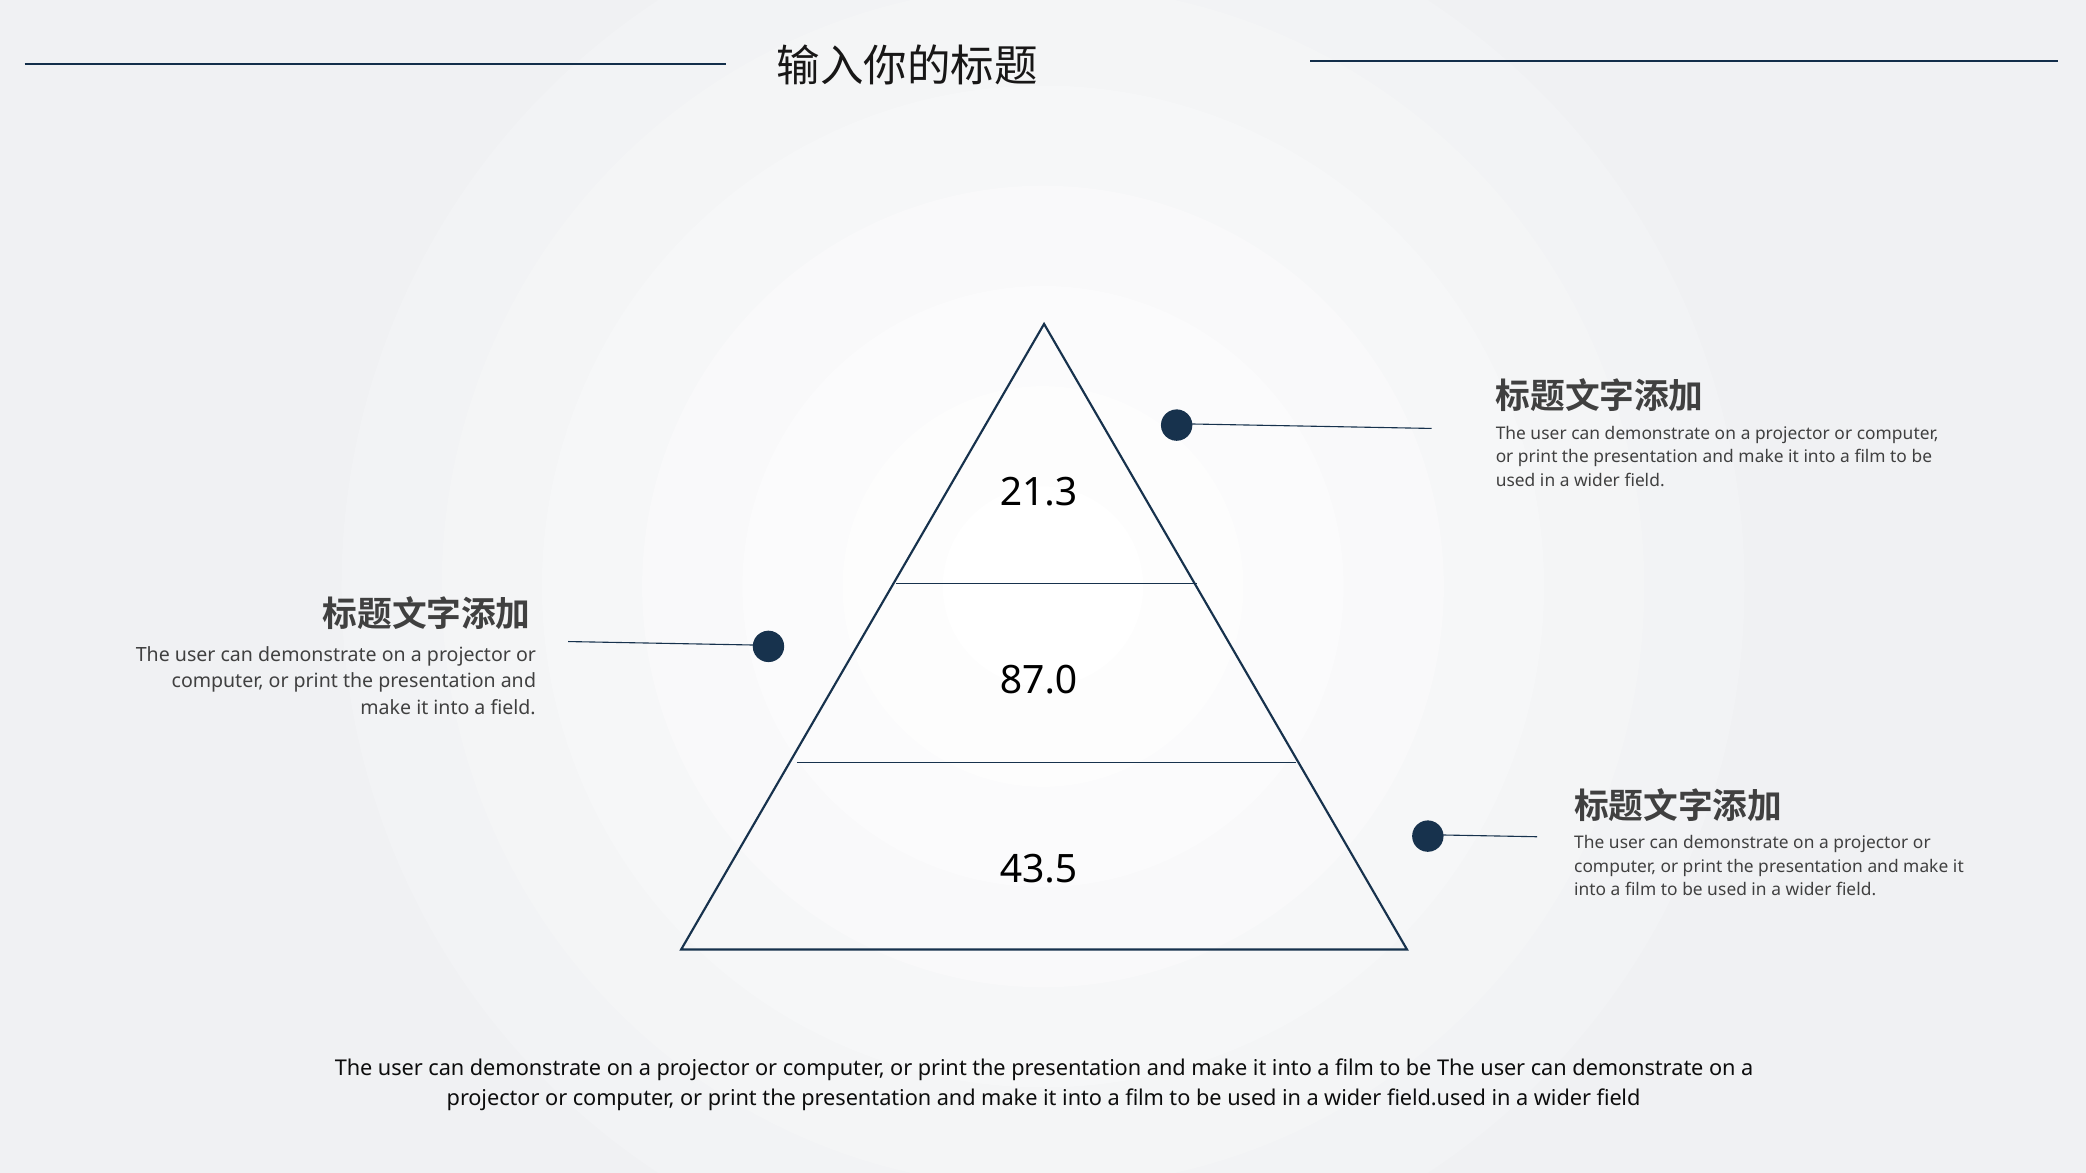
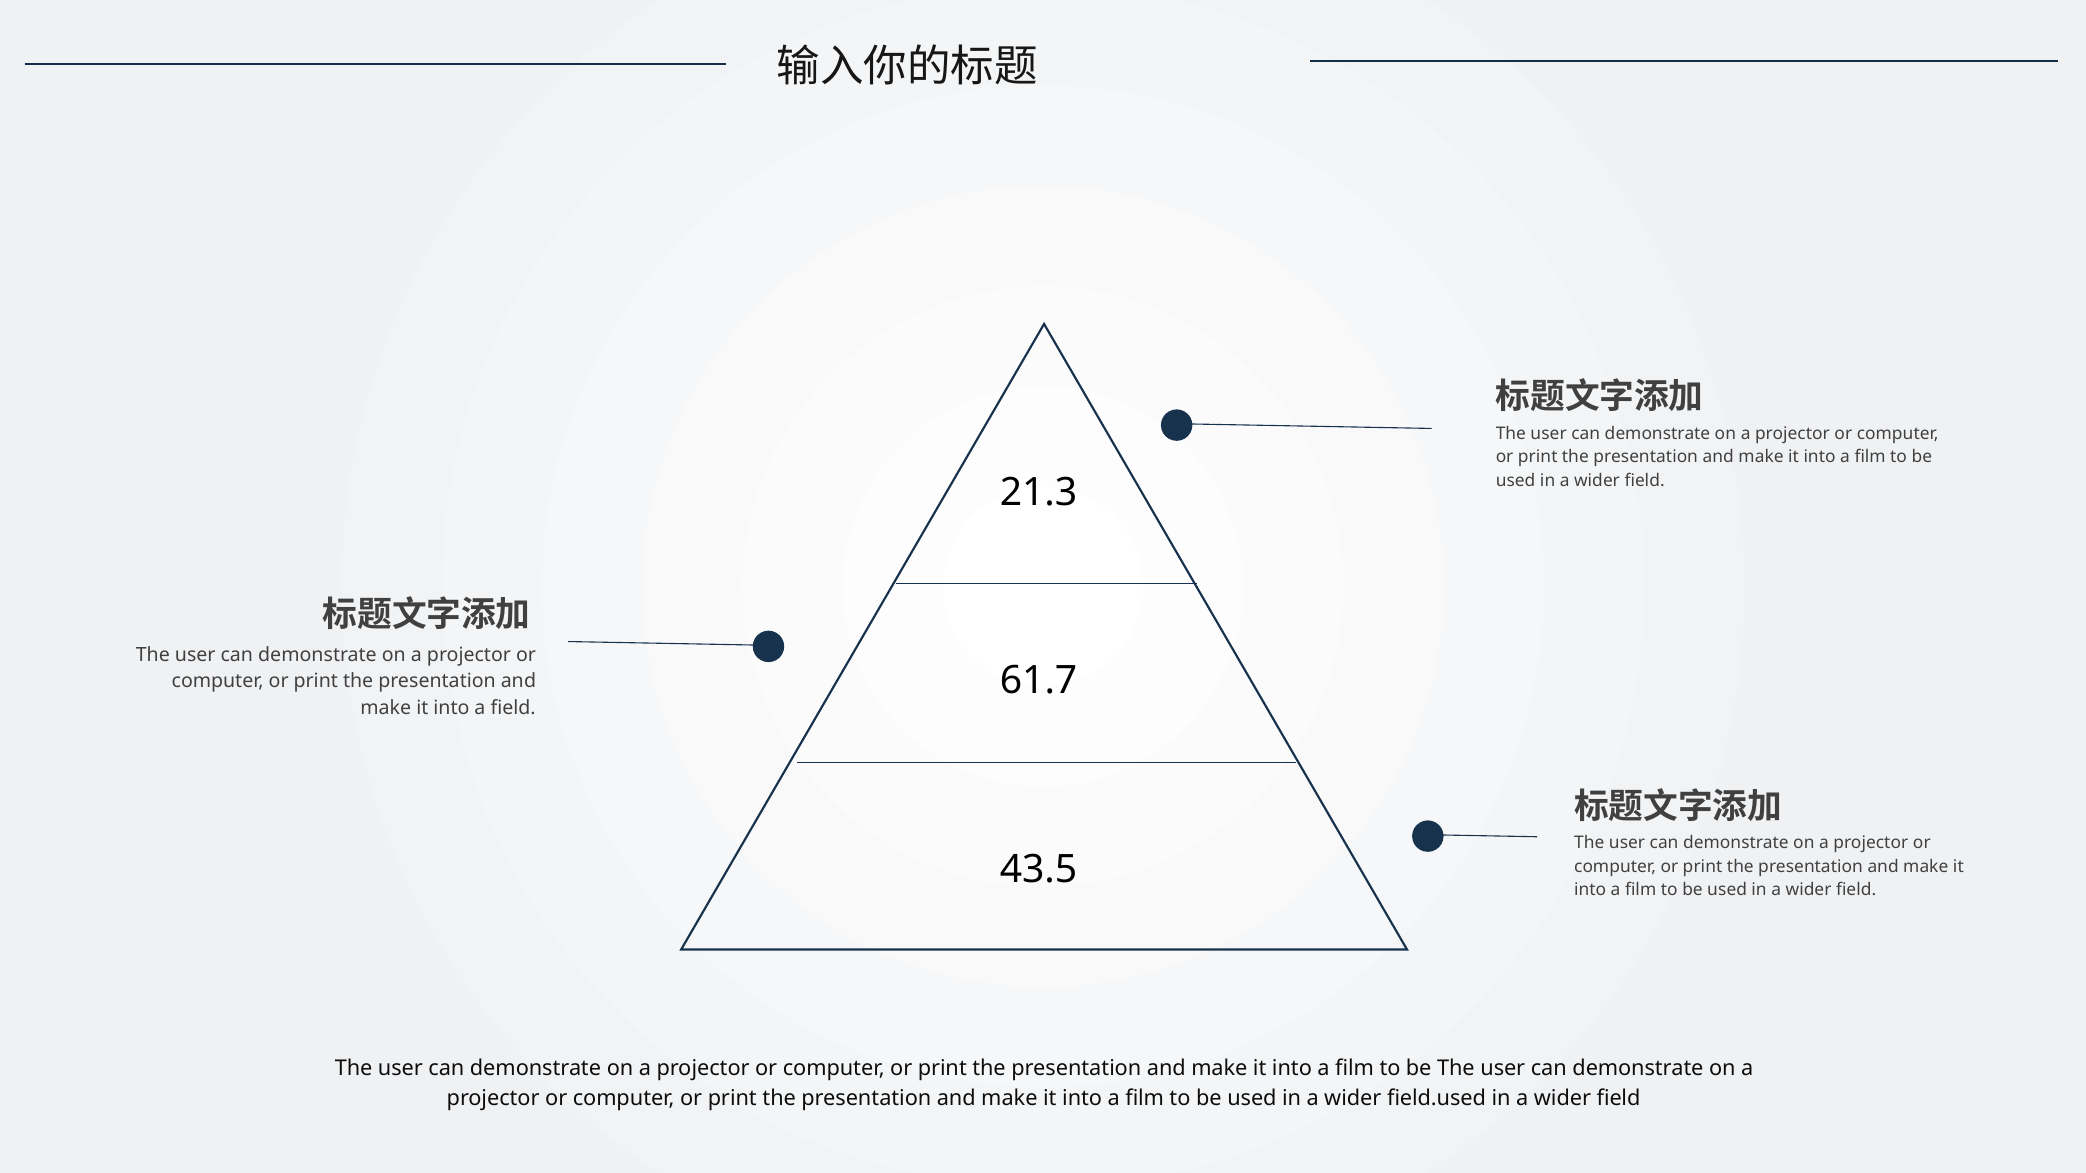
87.0: 87.0 -> 61.7
